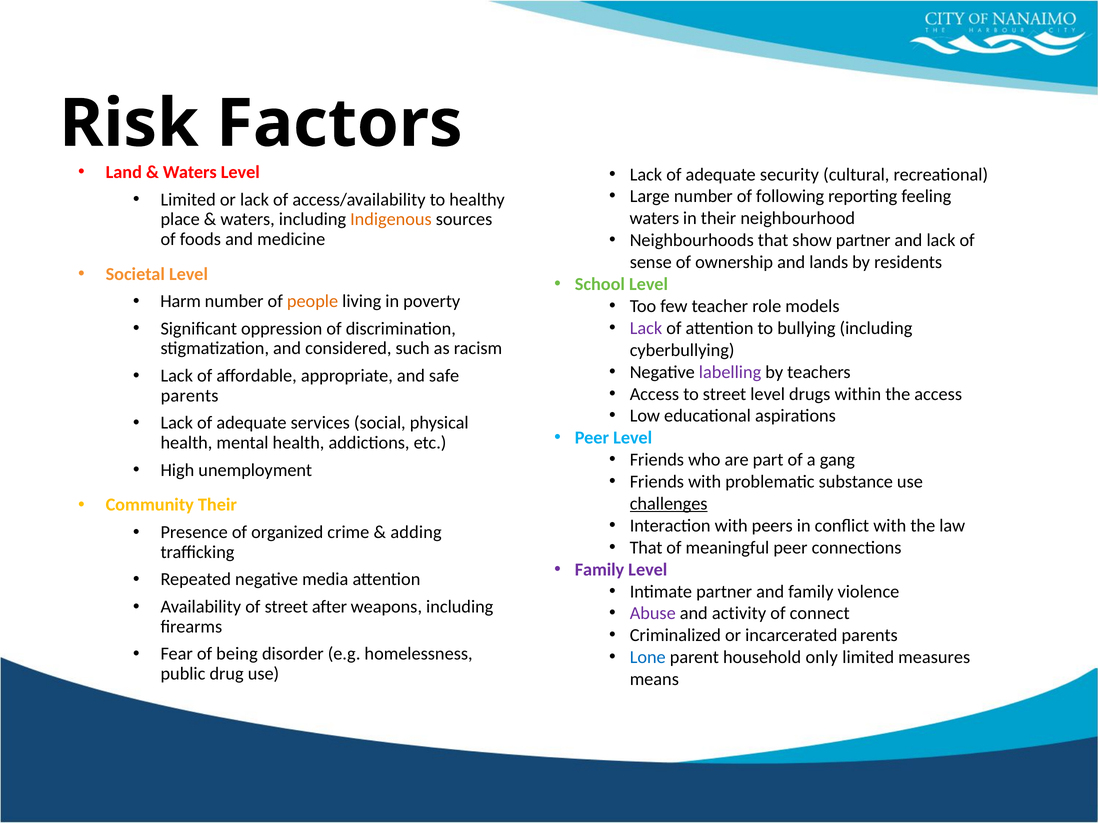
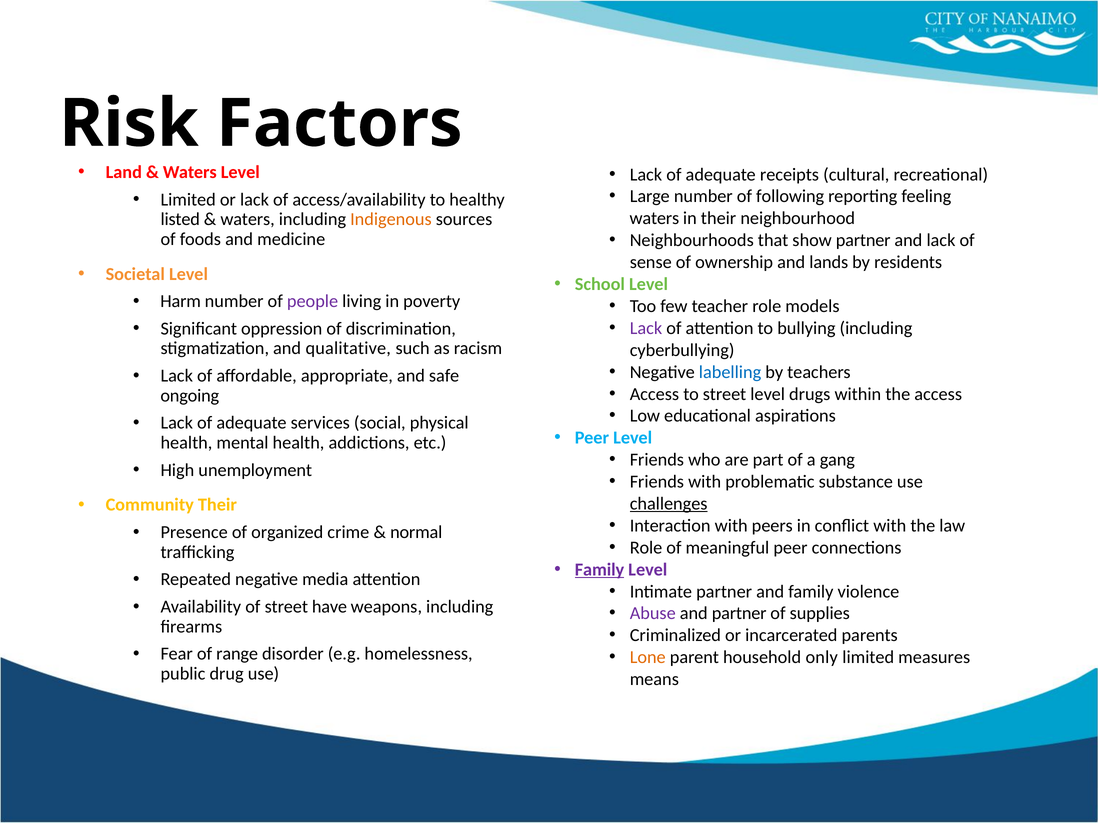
security: security -> receipts
place: place -> listed
people colour: orange -> purple
considered: considered -> qualitative
labelling colour: purple -> blue
parents at (190, 396): parents -> ongoing
adding: adding -> normal
That at (646, 548): That -> Role
Family at (600, 570) underline: none -> present
after: after -> have
and activity: activity -> partner
connect: connect -> supplies
being: being -> range
Lone colour: blue -> orange
